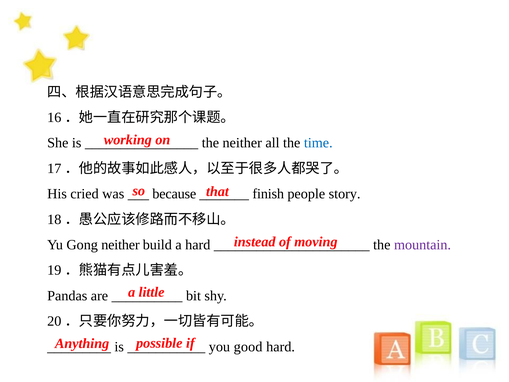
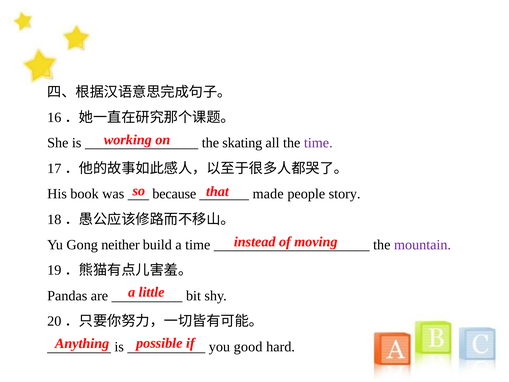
the neither: neither -> skating
time at (318, 143) colour: blue -> purple
cried: cried -> book
finish: finish -> made
a hard: hard -> time
